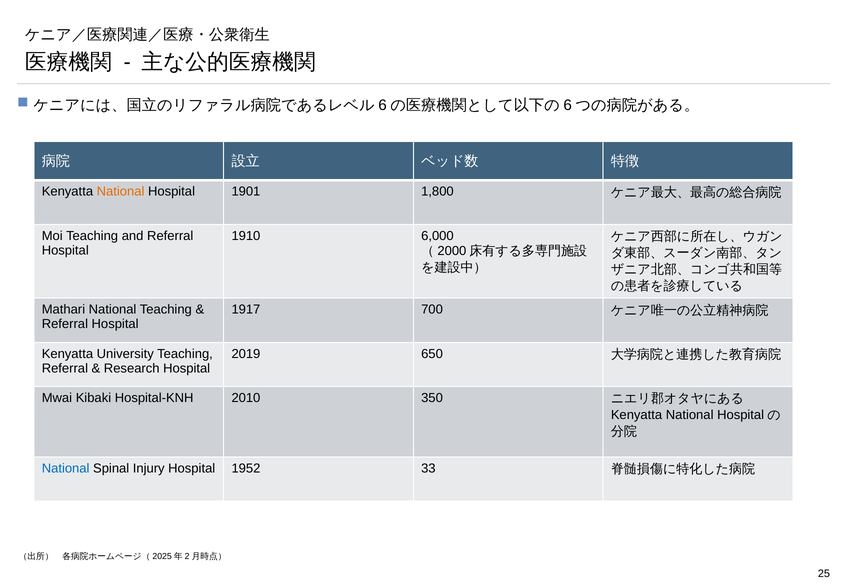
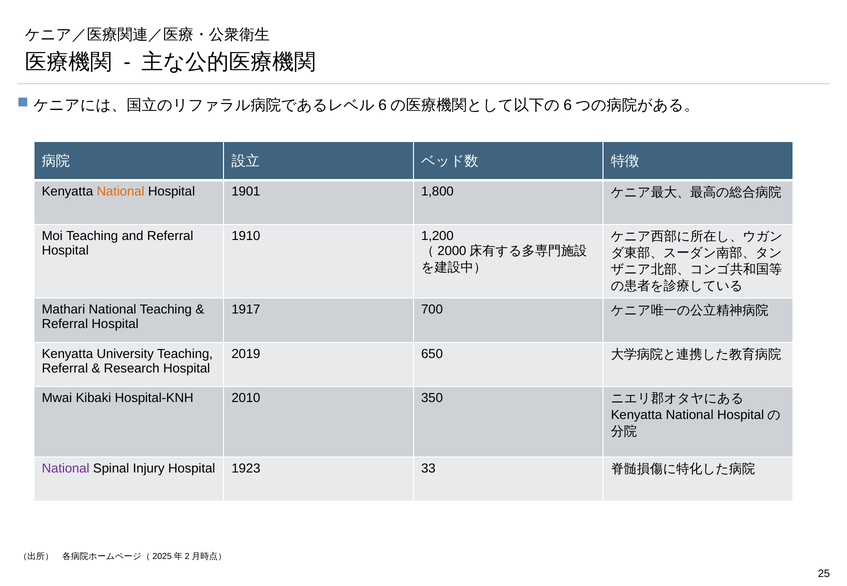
6,000: 6,000 -> 1,200
National at (66, 469) colour: blue -> purple
1952: 1952 -> 1923
